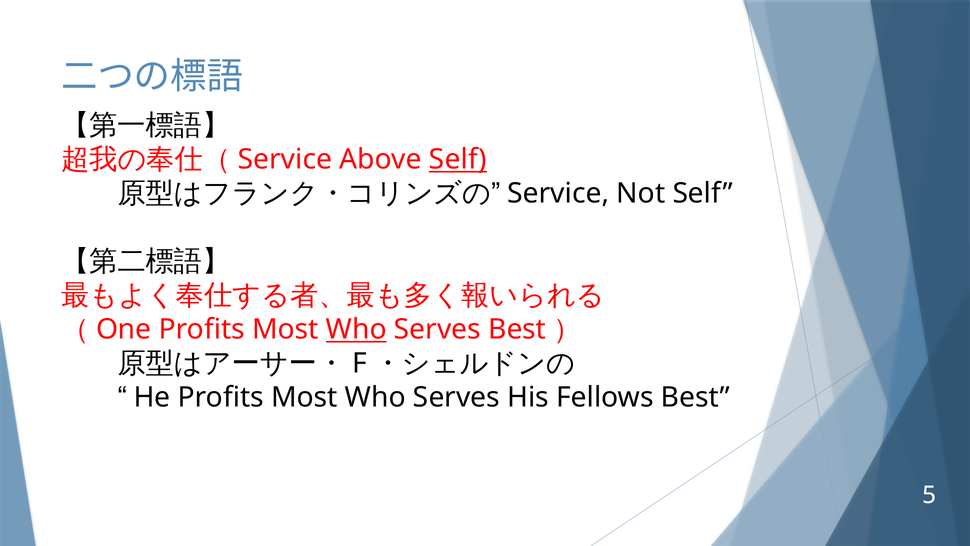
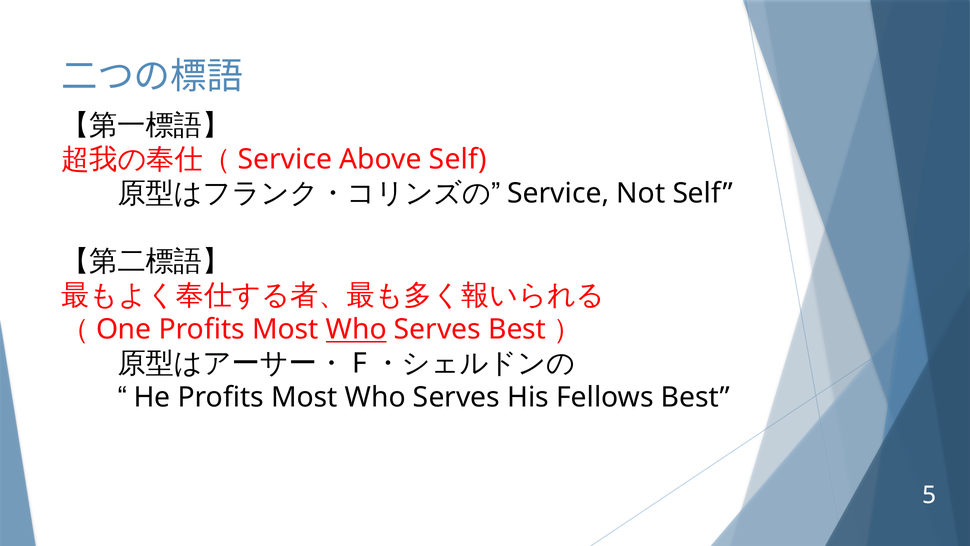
Self at (458, 159) underline: present -> none
